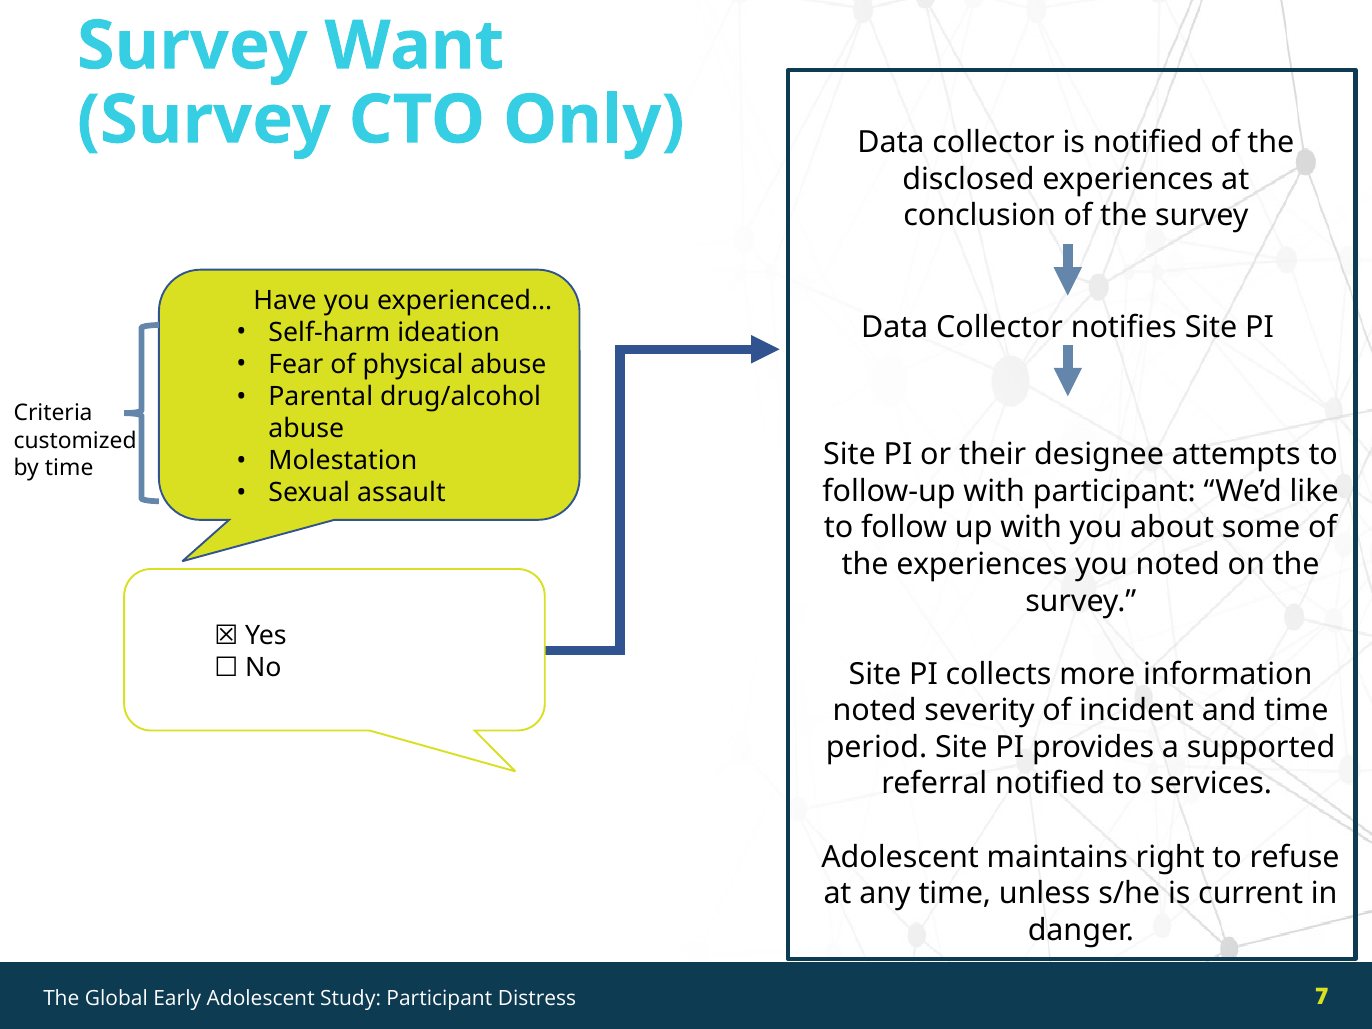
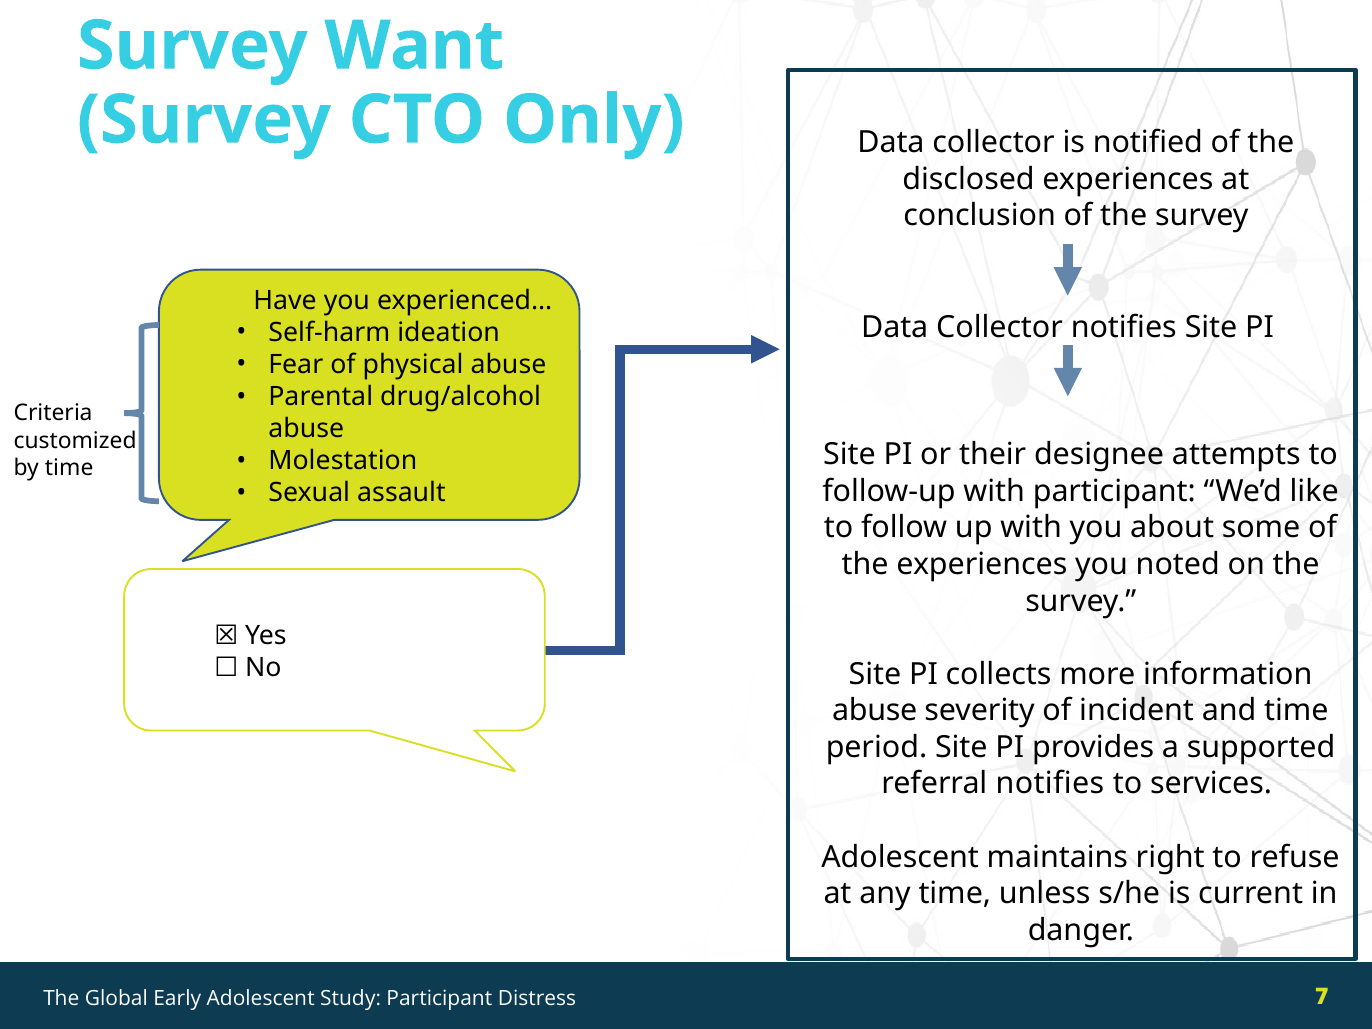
noted at (875, 711): noted -> abuse
referral notified: notified -> notifies
